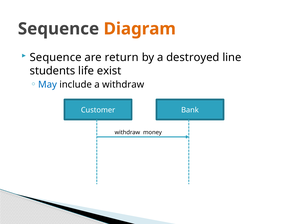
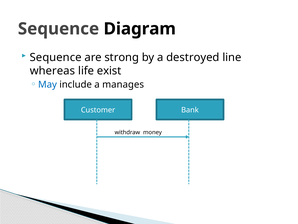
Diagram colour: orange -> black
return: return -> strong
students: students -> whereas
a withdraw: withdraw -> manages
